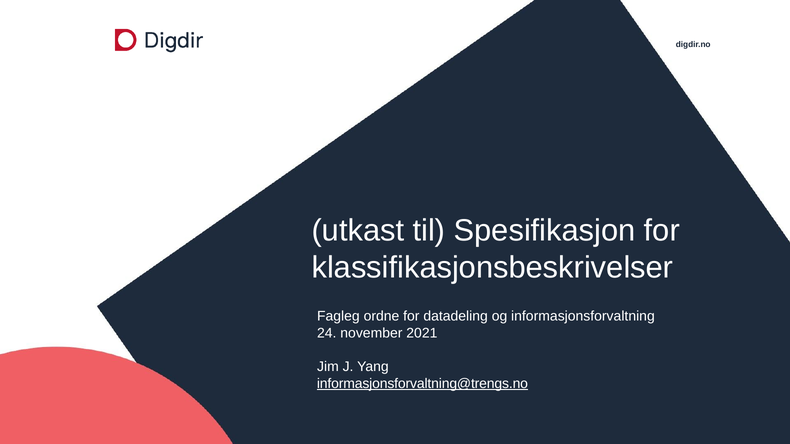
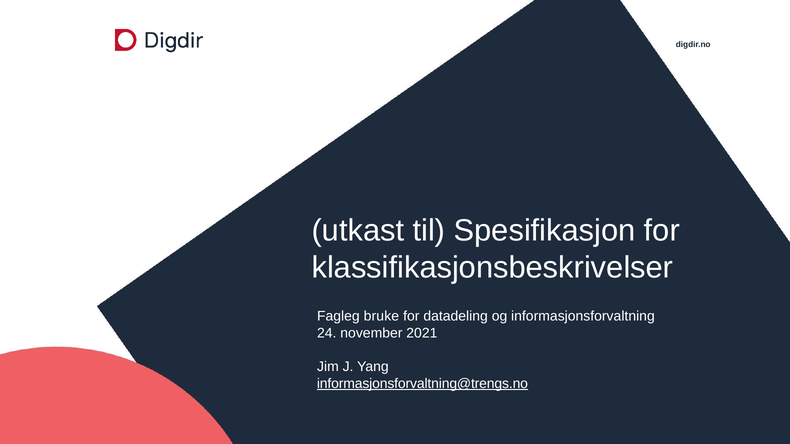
ordne: ordne -> bruke
